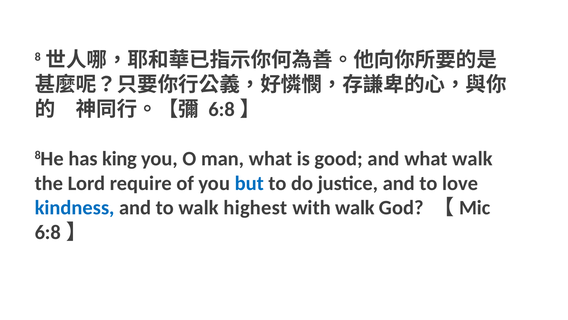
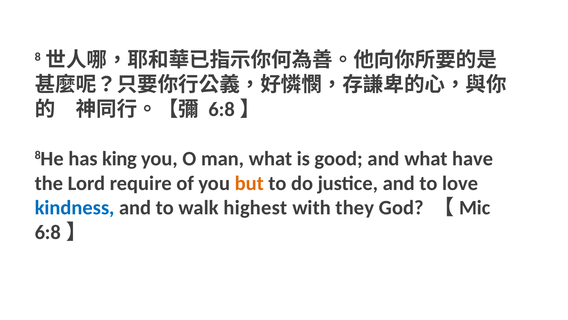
what walk: walk -> have
but colour: blue -> orange
with walk: walk -> they
